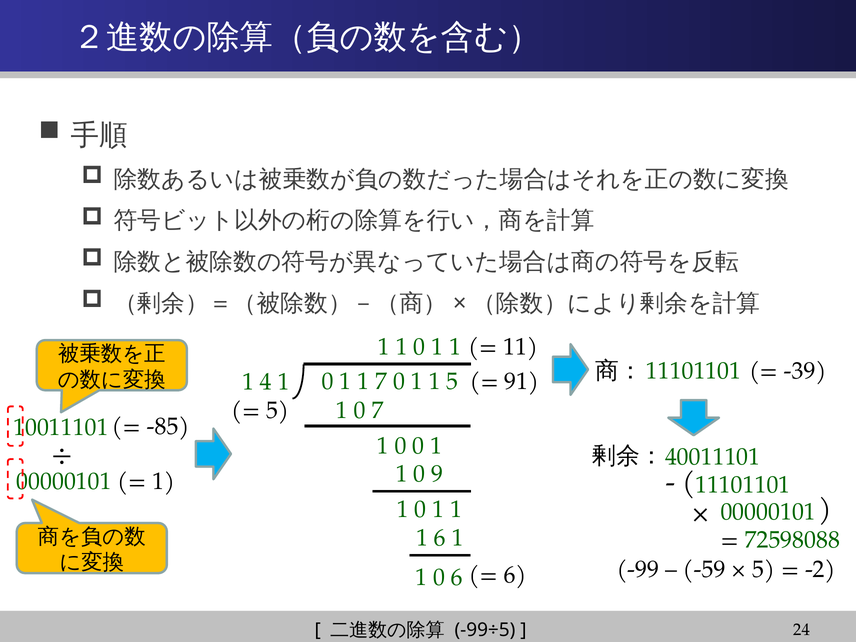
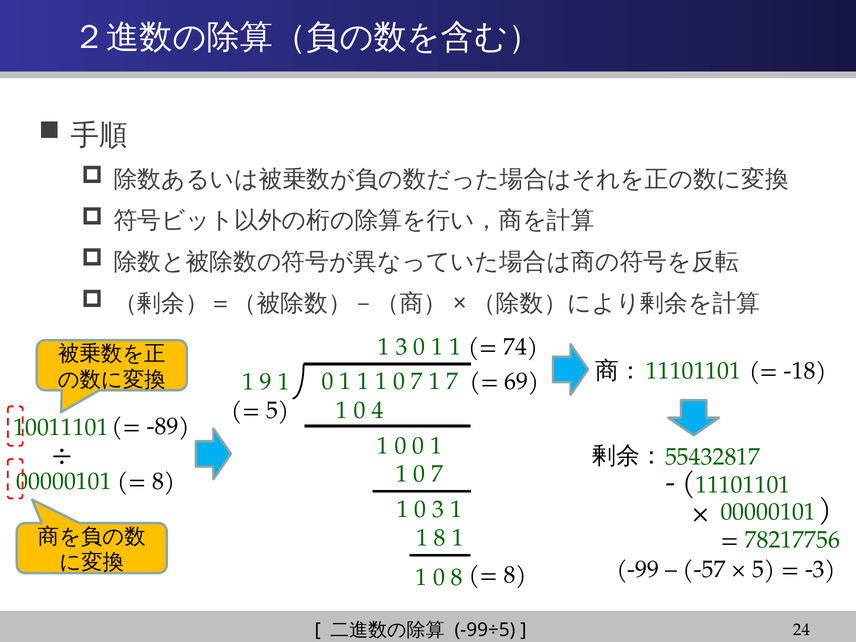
11: 11 -> 74
1 at (402, 347): 1 -> 3
-39: -39 -> -18
1 1 7: 7 -> 1
1 at (417, 381): 1 -> 7
1 5: 5 -> 7
91: 91 -> 69
4: 4 -> 9
0 7: 7 -> 4
-85: -85 -> -89
40011101: 40011101 -> 55432817
9 at (437, 474): 9 -> 7
1 at (164, 482): 1 -> 8
1 at (438, 509): 1 -> 3
1 6: 6 -> 8
72598088: 72598088 -> 78217756
-59: -59 -> -57
-2: -2 -> -3
0 6: 6 -> 8
6 at (515, 575): 6 -> 8
